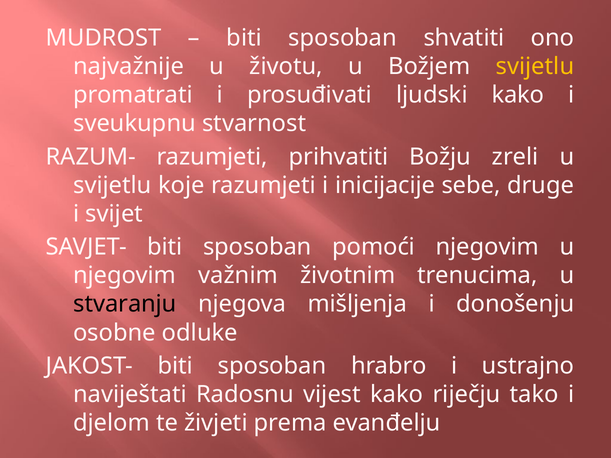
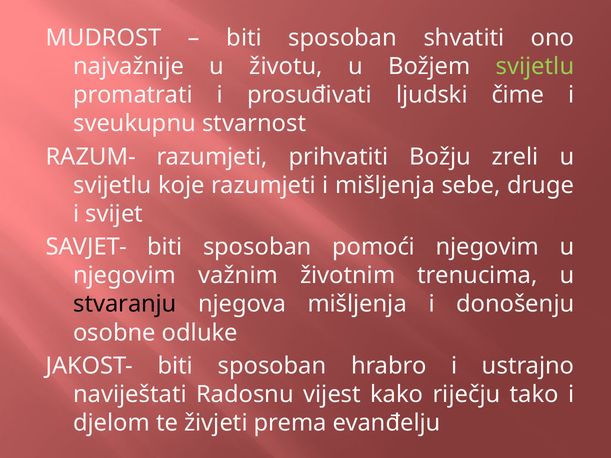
svijetlu at (535, 67) colour: yellow -> light green
ljudski kako: kako -> čime
i inicijacije: inicijacije -> mišljenja
